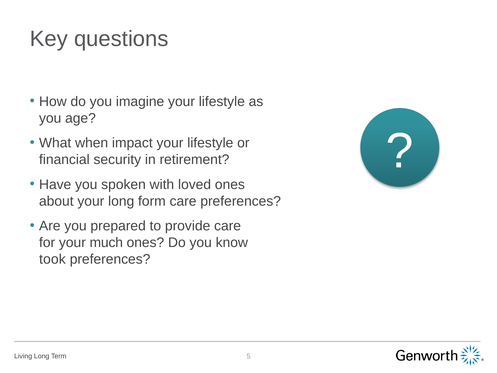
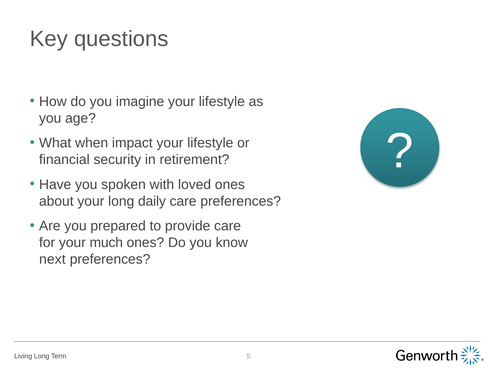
form: form -> daily
took: took -> next
